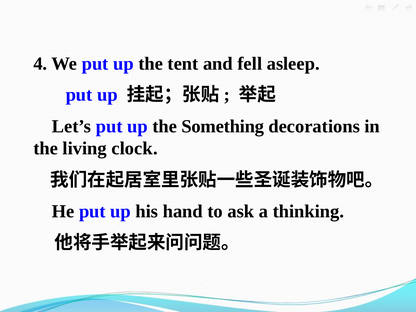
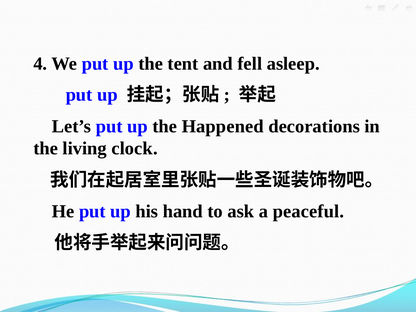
Something: Something -> Happened
thinking: thinking -> peaceful
